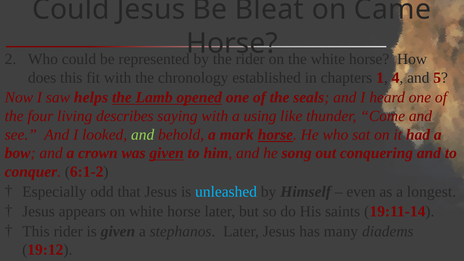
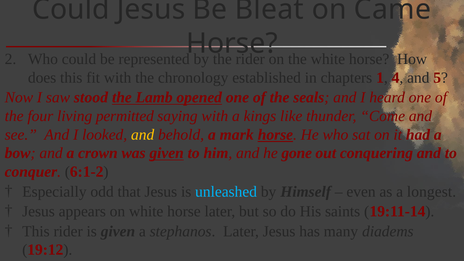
helps: helps -> stood
describes: describes -> permitted
using: using -> kings
and at (143, 135) colour: light green -> yellow
song: song -> gone
